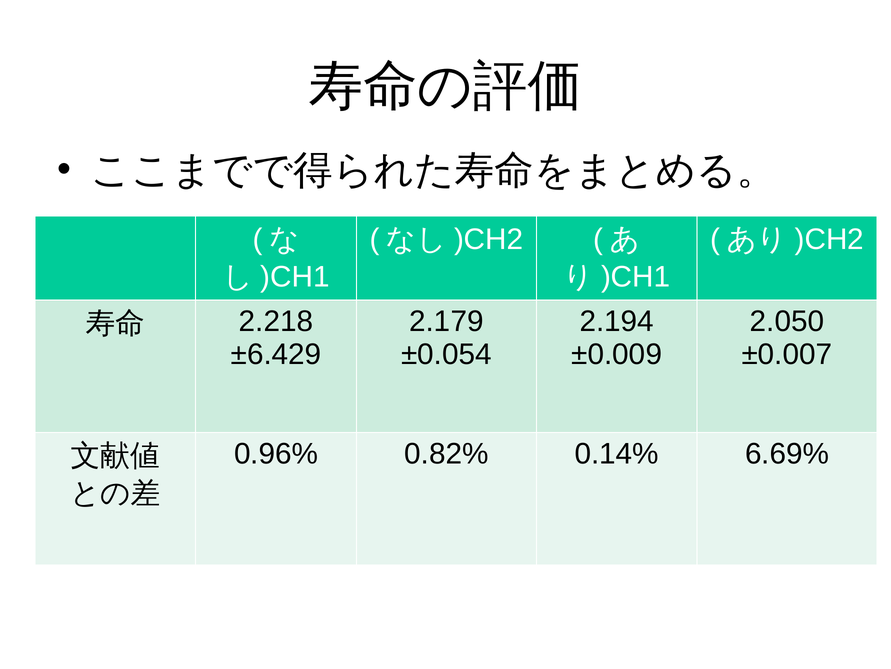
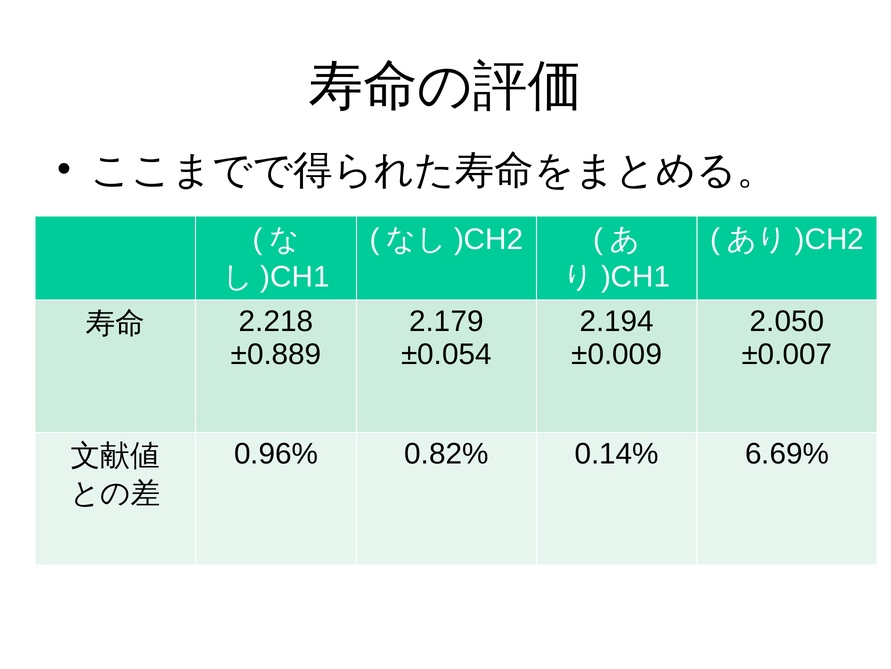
±6.429: ±6.429 -> ±0.889
